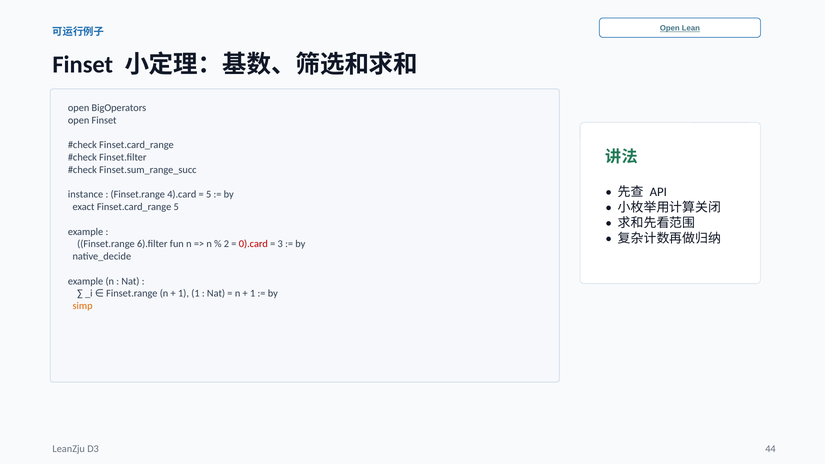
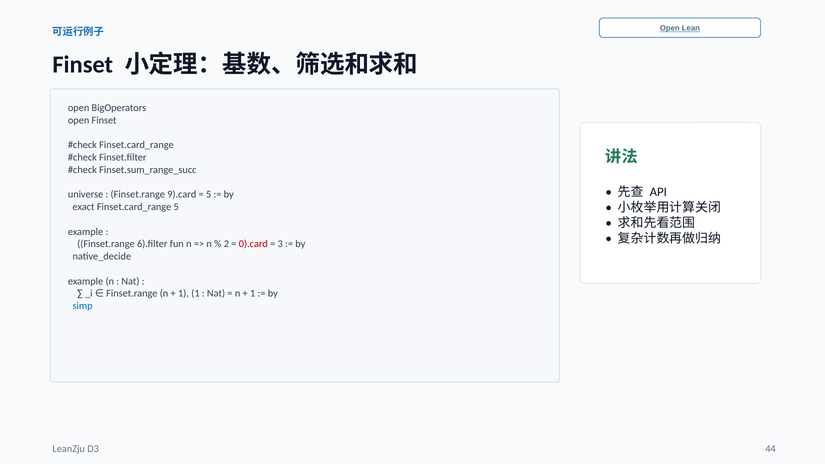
instance: instance -> universe
4).card: 4).card -> 9).card
simp colour: orange -> blue
